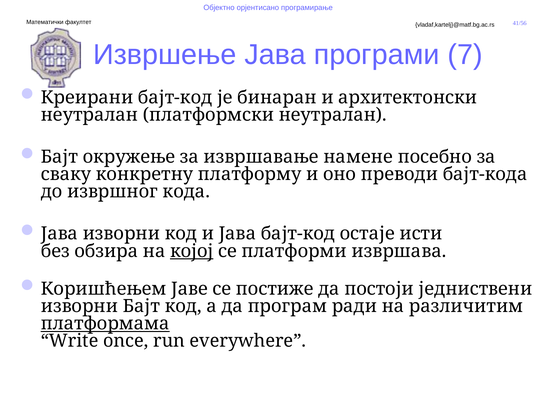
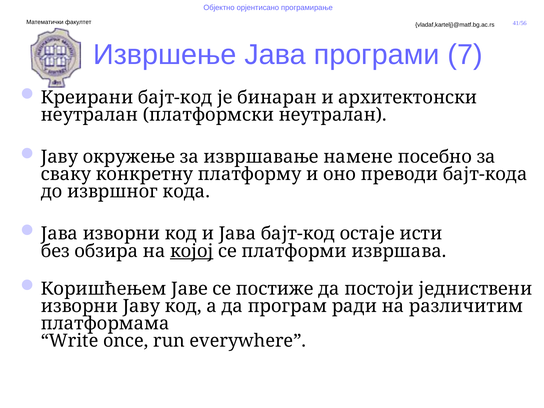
Бајт at (59, 157): Бајт -> Јаву
изворни Бајт: Бајт -> Јаву
платформама underline: present -> none
